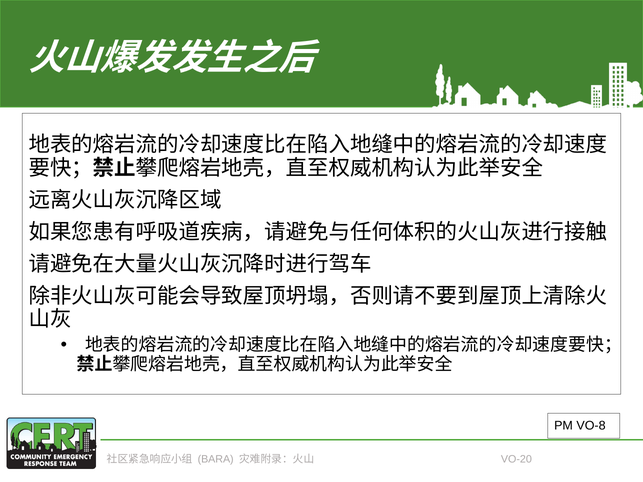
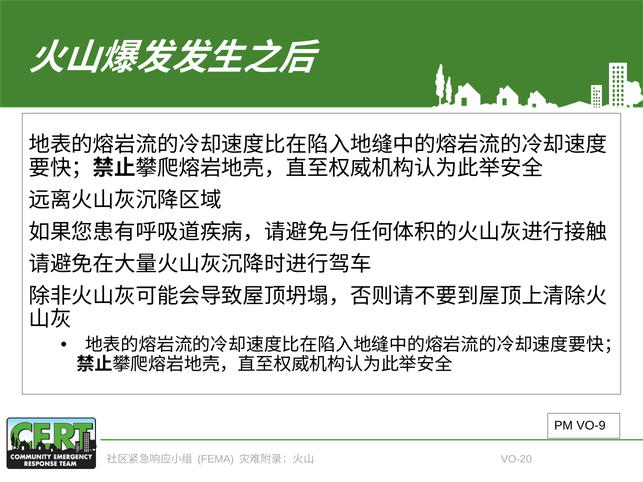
VO-8: VO-8 -> VO-9
BARA: BARA -> FEMA
